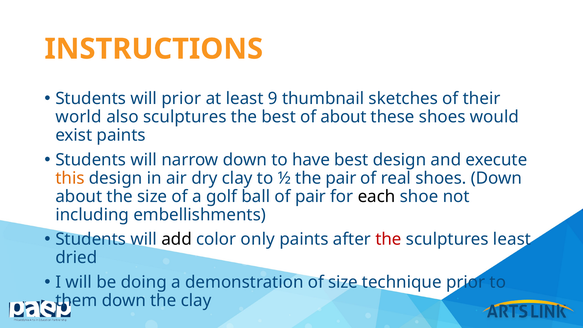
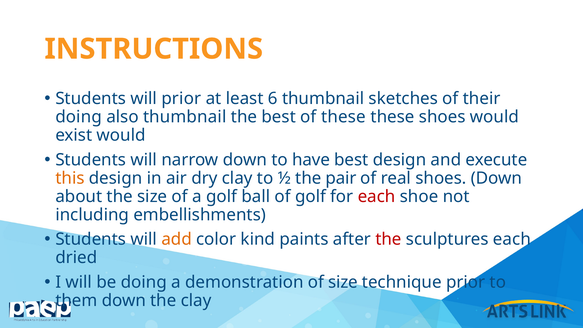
9: 9 -> 6
world at (79, 117): world -> doing
also sculptures: sculptures -> thumbnail
of about: about -> these
exist paints: paints -> would
of pair: pair -> golf
each at (377, 196) colour: black -> red
add colour: black -> orange
only: only -> kind
sculptures least: least -> each
